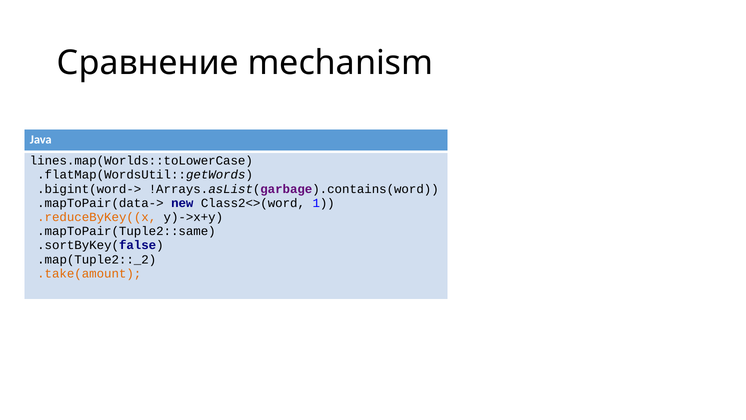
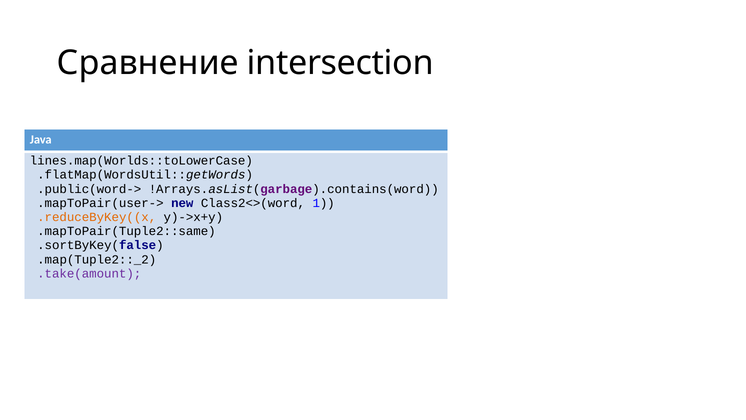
mechanism: mechanism -> intersection
.bigint(word->: .bigint(word-> -> .public(word->
.mapToPair(data->: .mapToPair(data-> -> .mapToPair(user->
.take(amount colour: orange -> purple
